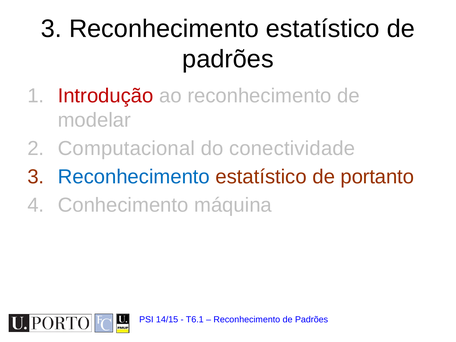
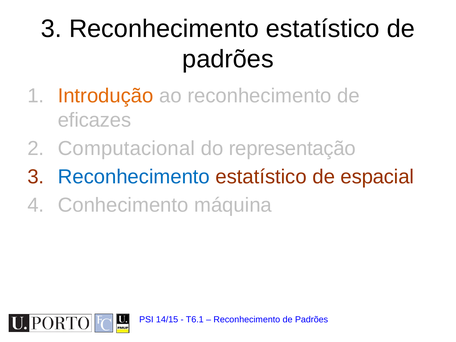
Introdução colour: red -> orange
modelar: modelar -> eficazes
conectividade: conectividade -> representação
portanto: portanto -> espacial
